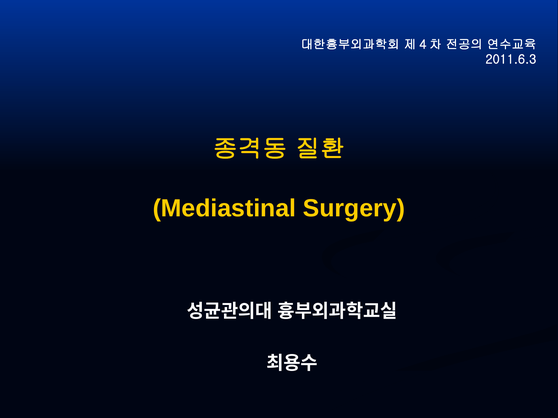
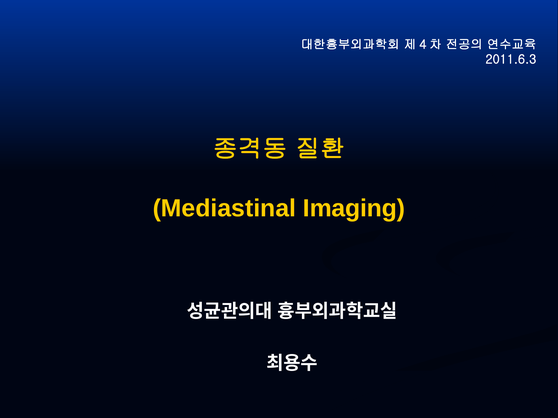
Surgery: Surgery -> Imaging
